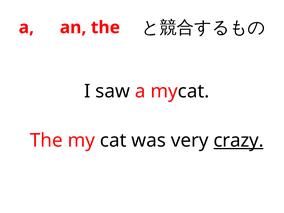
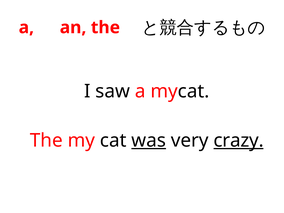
was underline: none -> present
